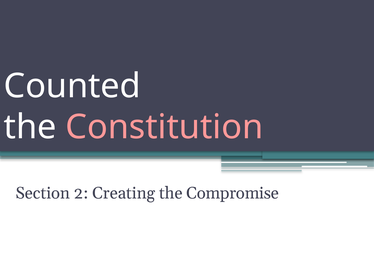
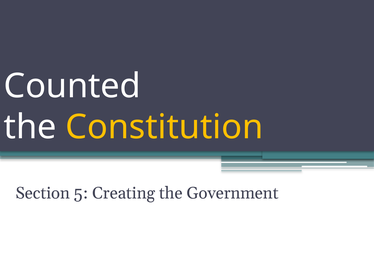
Constitution colour: pink -> yellow
2: 2 -> 5
Compromise: Compromise -> Government
